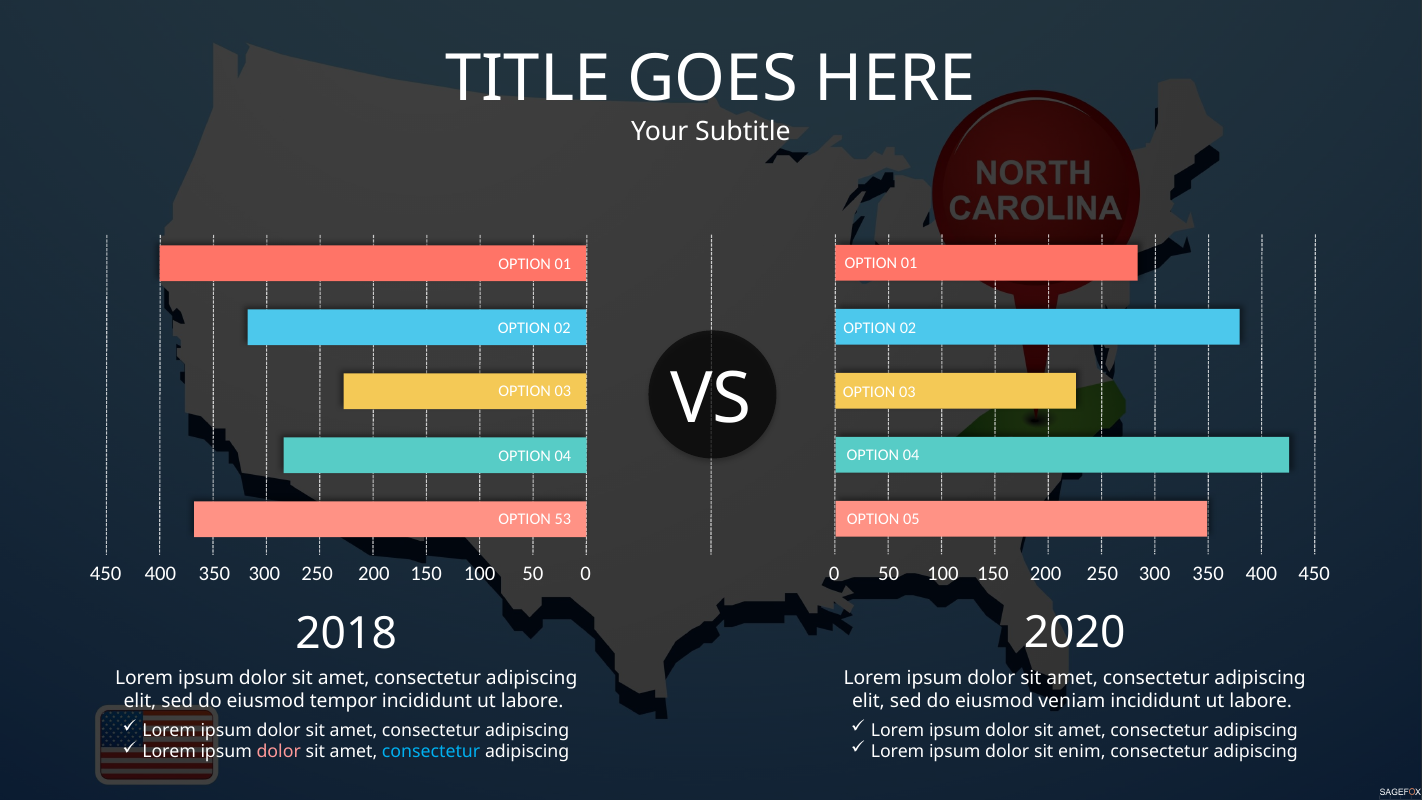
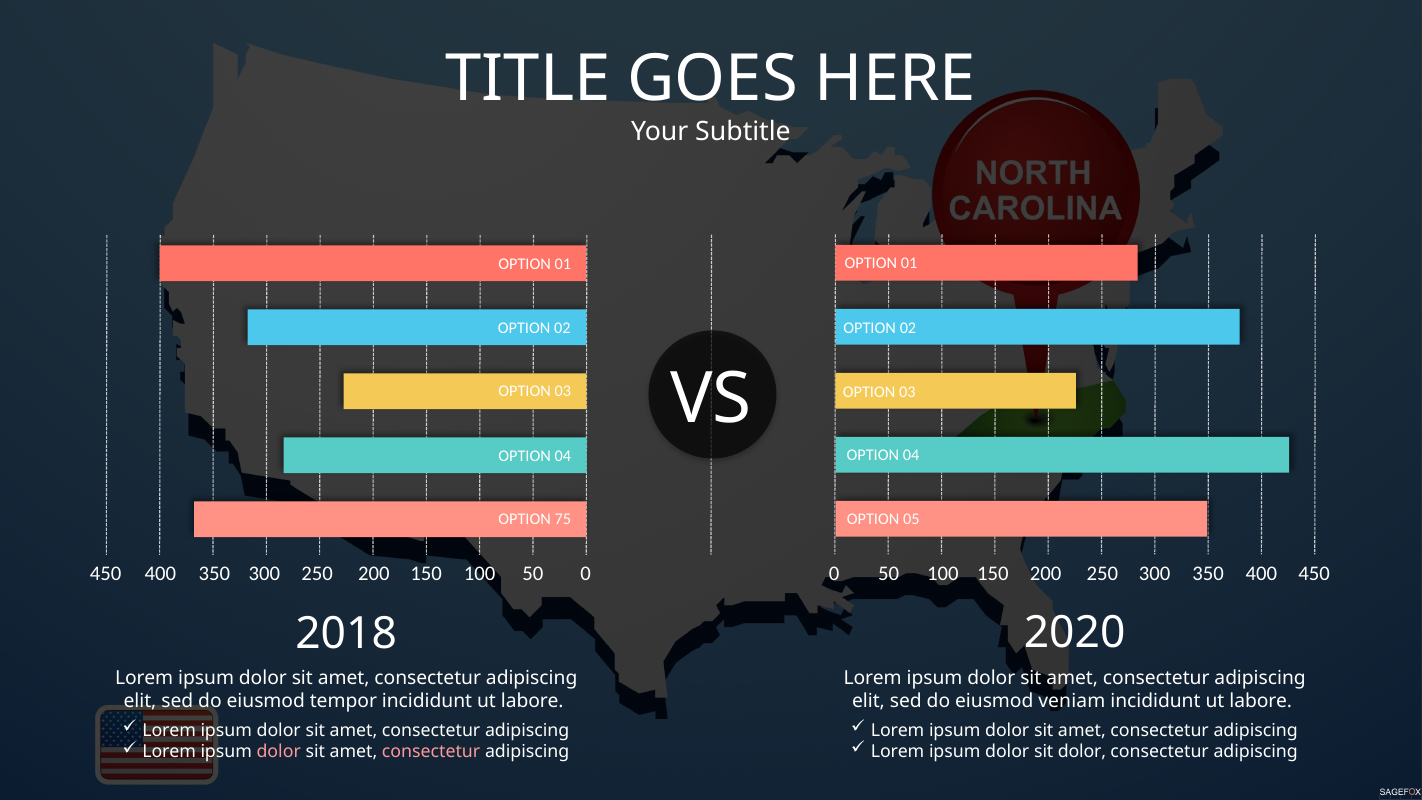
53: 53 -> 75
sit enim: enim -> dolor
consectetur at (431, 752) colour: light blue -> pink
